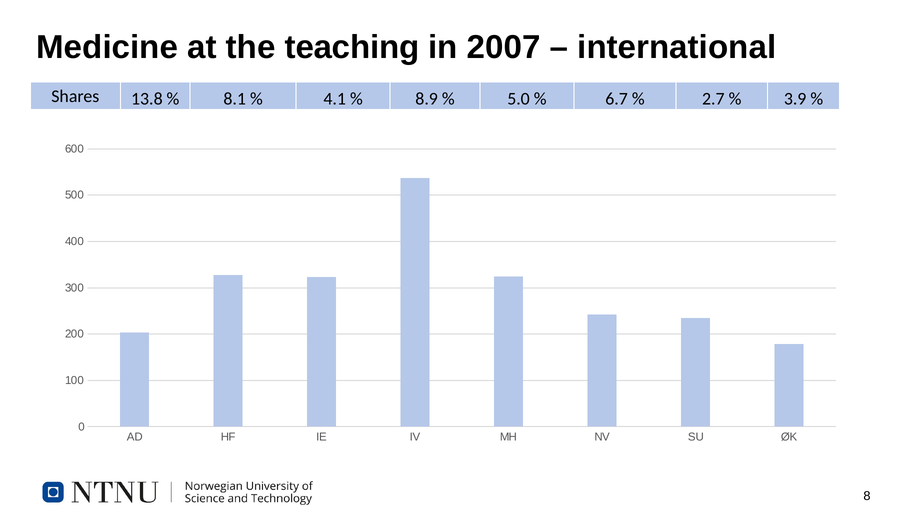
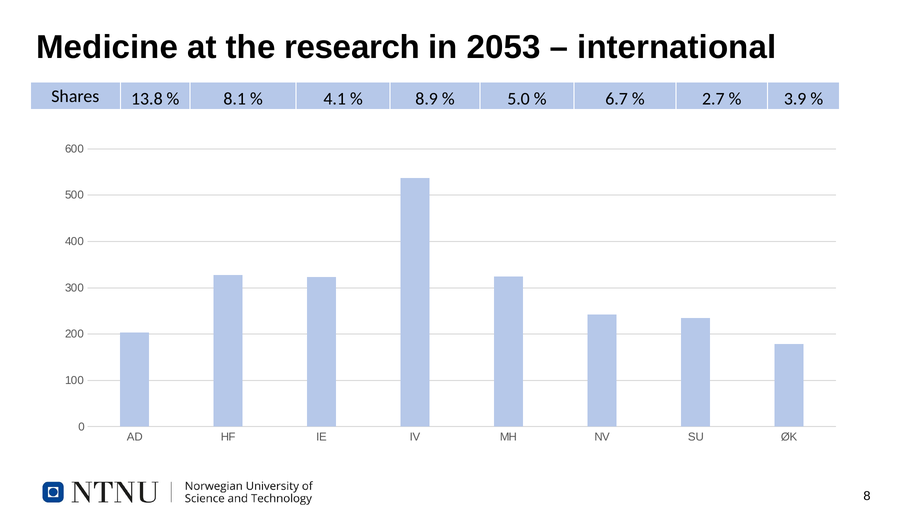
teaching: teaching -> research
2007: 2007 -> 2053
